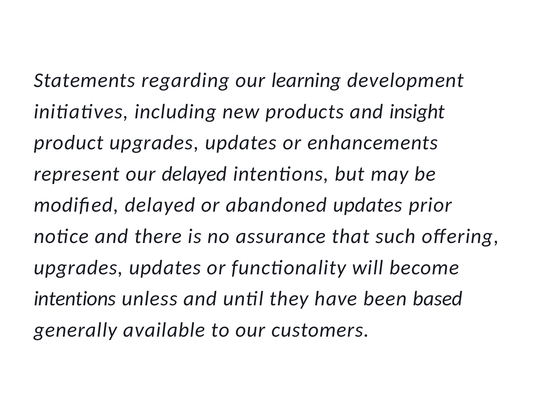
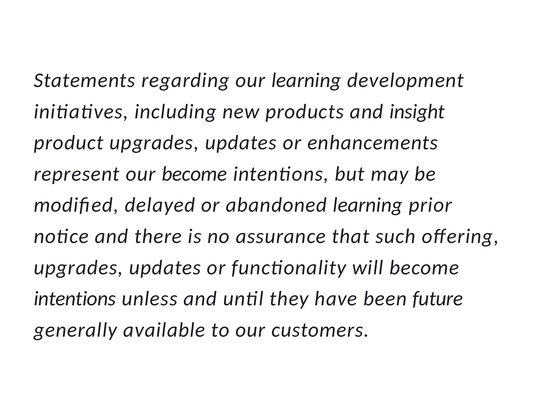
our delayed: delayed -> become
abandoned updates: updates -> learning
based: based -> future
